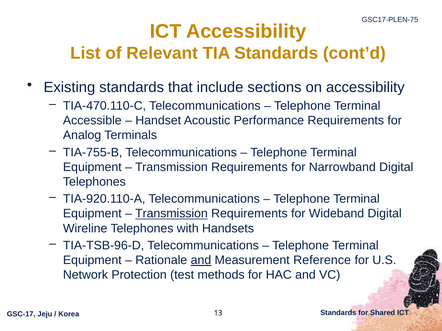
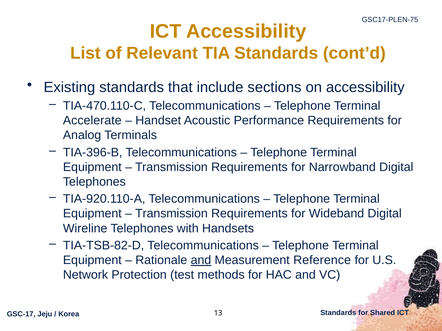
Accessible: Accessible -> Accelerate
TIA-755-B: TIA-755-B -> TIA-396-B
Transmission at (171, 214) underline: present -> none
TIA-TSB-96-D: TIA-TSB-96-D -> TIA-TSB-82-D
